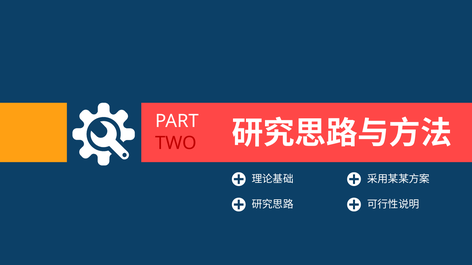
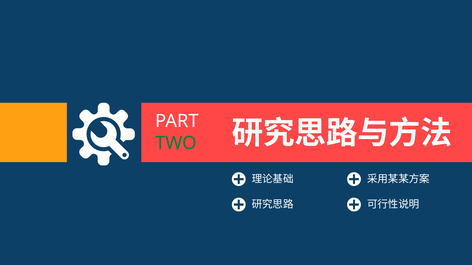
TWO colour: red -> green
